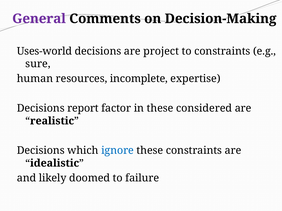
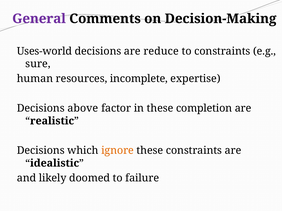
project: project -> reduce
report: report -> above
considered: considered -> completion
ignore colour: blue -> orange
